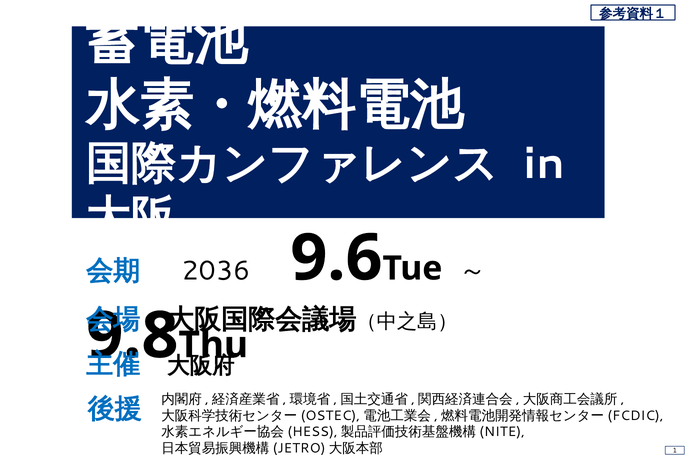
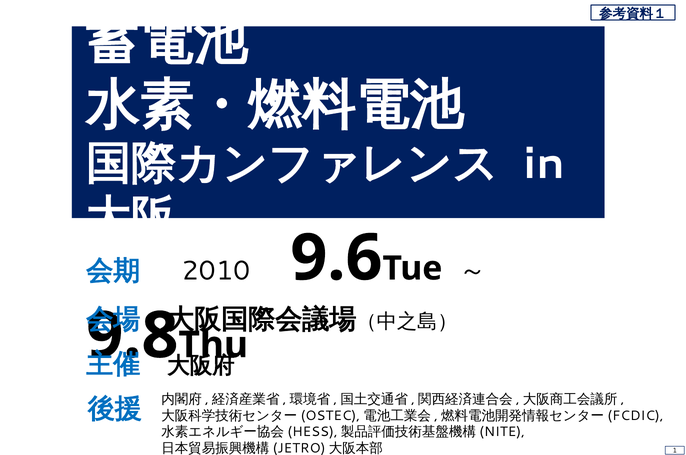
2036: 2036 -> 2010
